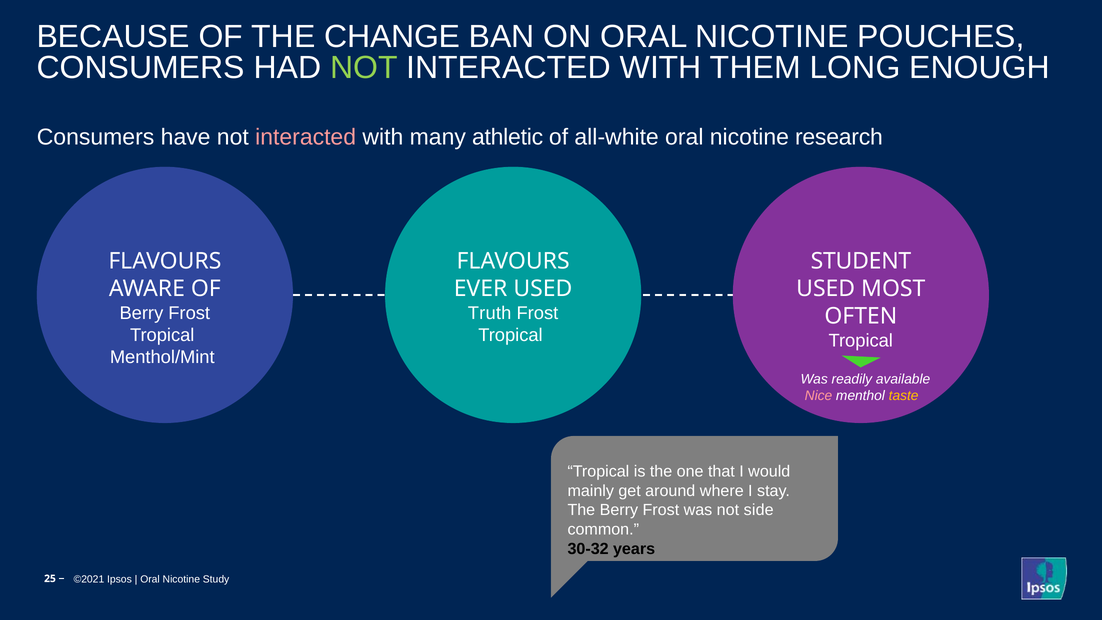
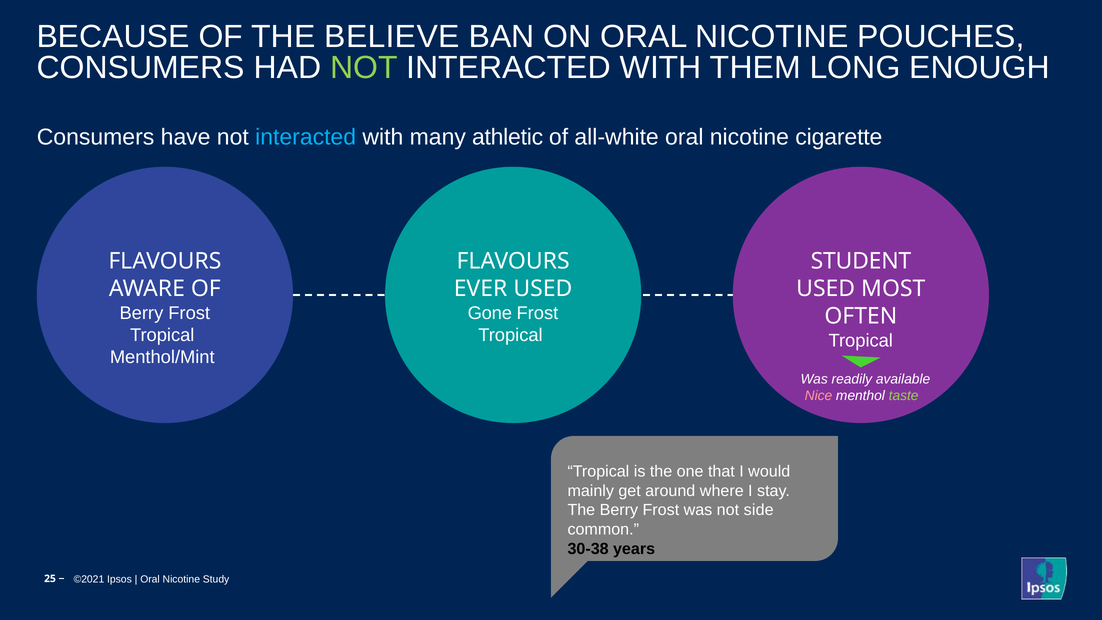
CHANGE: CHANGE -> BELIEVE
interacted at (306, 137) colour: pink -> light blue
research: research -> cigarette
Truth: Truth -> Gone
taste colour: yellow -> light green
30-32: 30-32 -> 30-38
